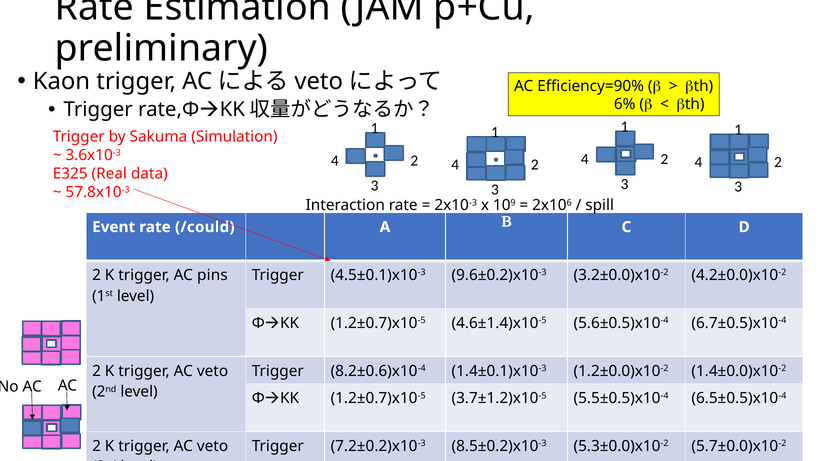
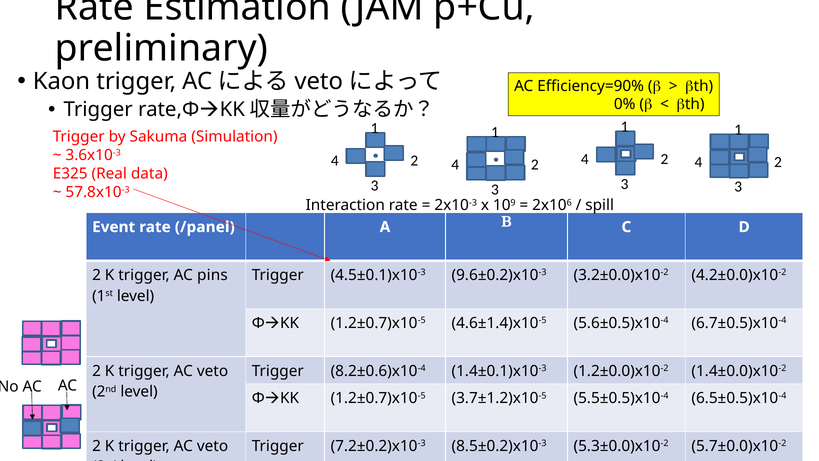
6%: 6% -> 0%
/could: /could -> /panel
